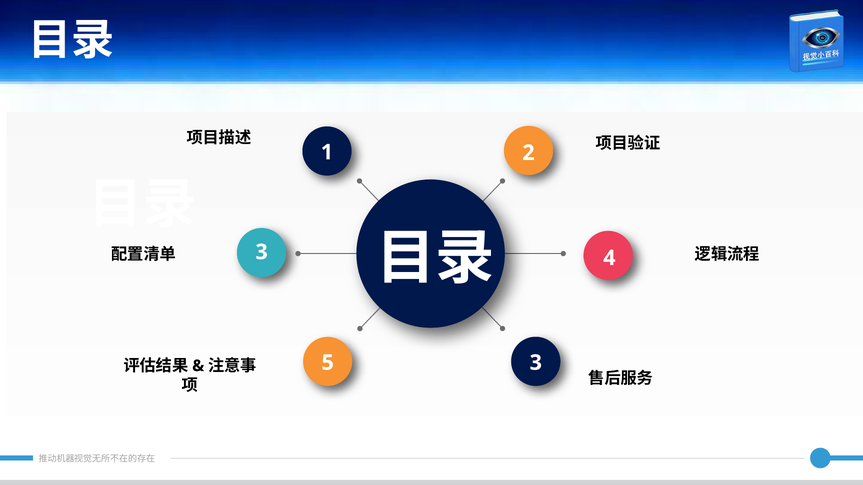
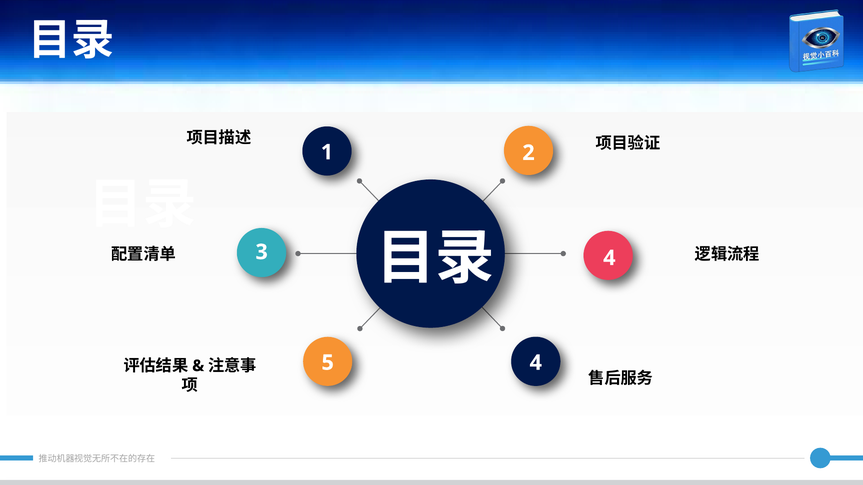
5 3: 3 -> 4
